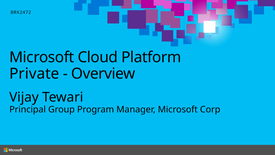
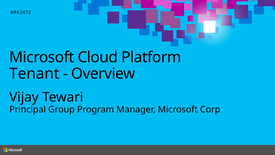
Private: Private -> Tenant
